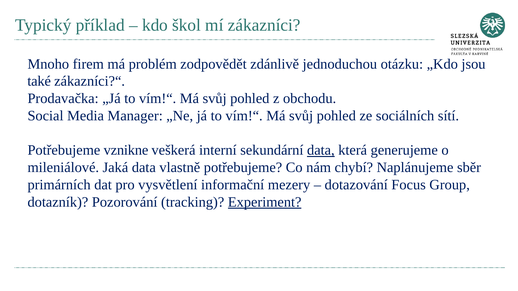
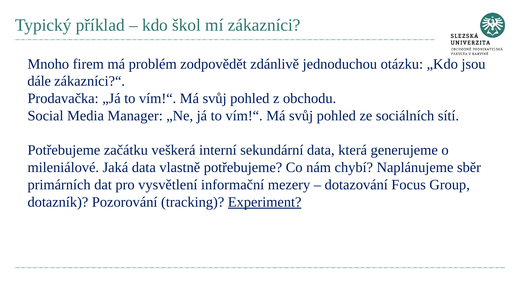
také: také -> dále
vznikne: vznikne -> začátku
data at (321, 150) underline: present -> none
